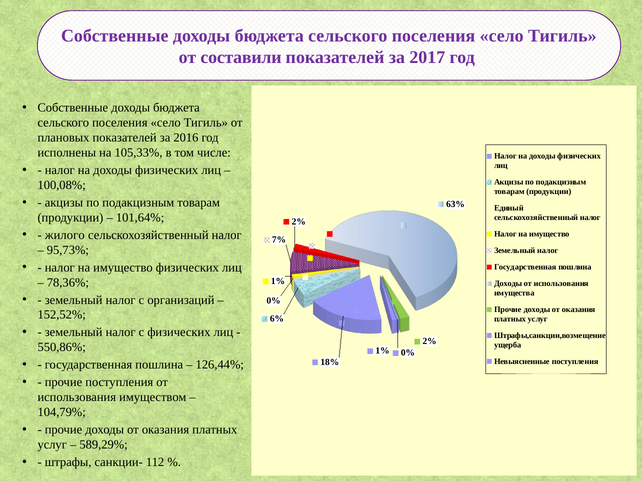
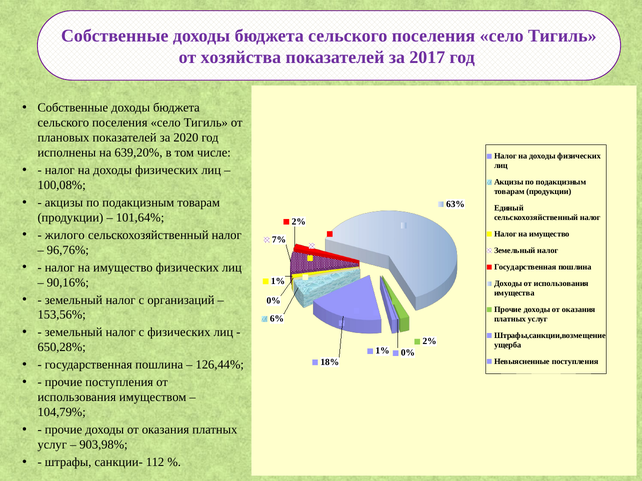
составили: составили -> хозяйства
2016: 2016 -> 2020
105,33%: 105,33% -> 639,20%
95,73%: 95,73% -> 96,76%
78,36%: 78,36% -> 90,16%
152,52%: 152,52% -> 153,56%
550,86%: 550,86% -> 650,28%
589,29%: 589,29% -> 903,98%
